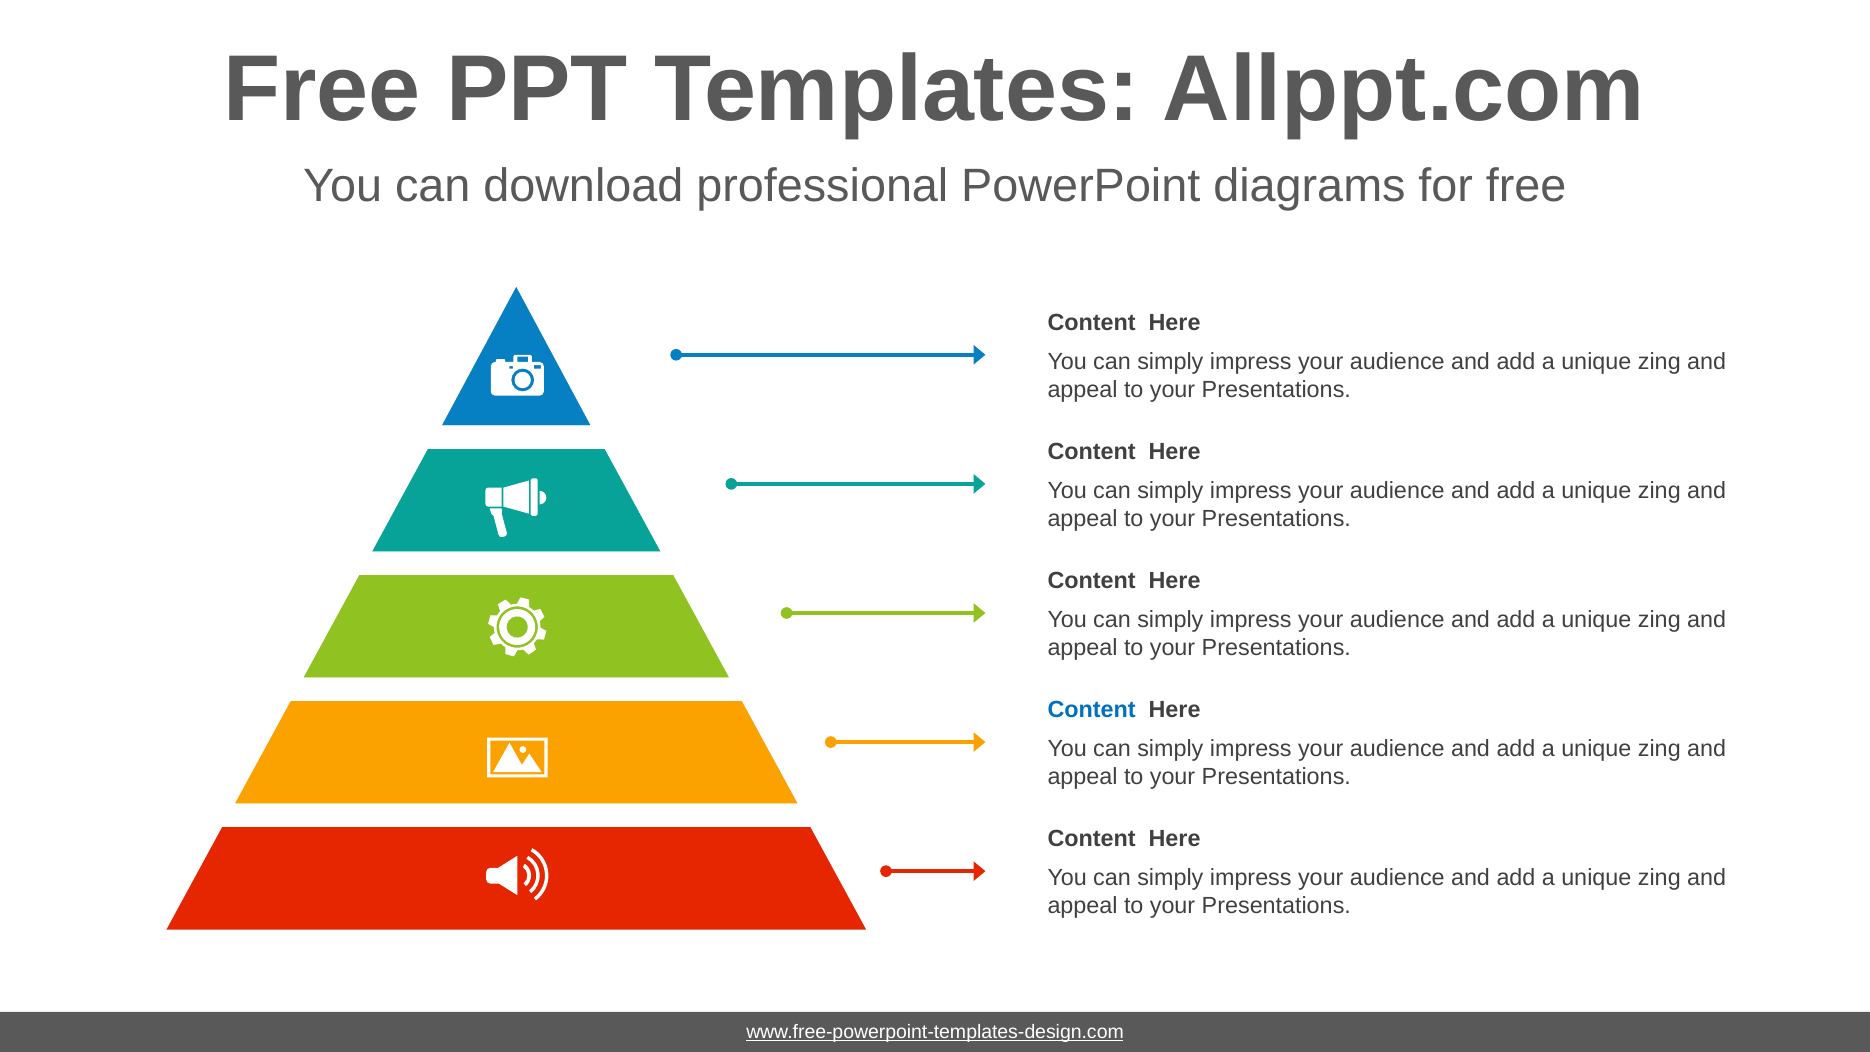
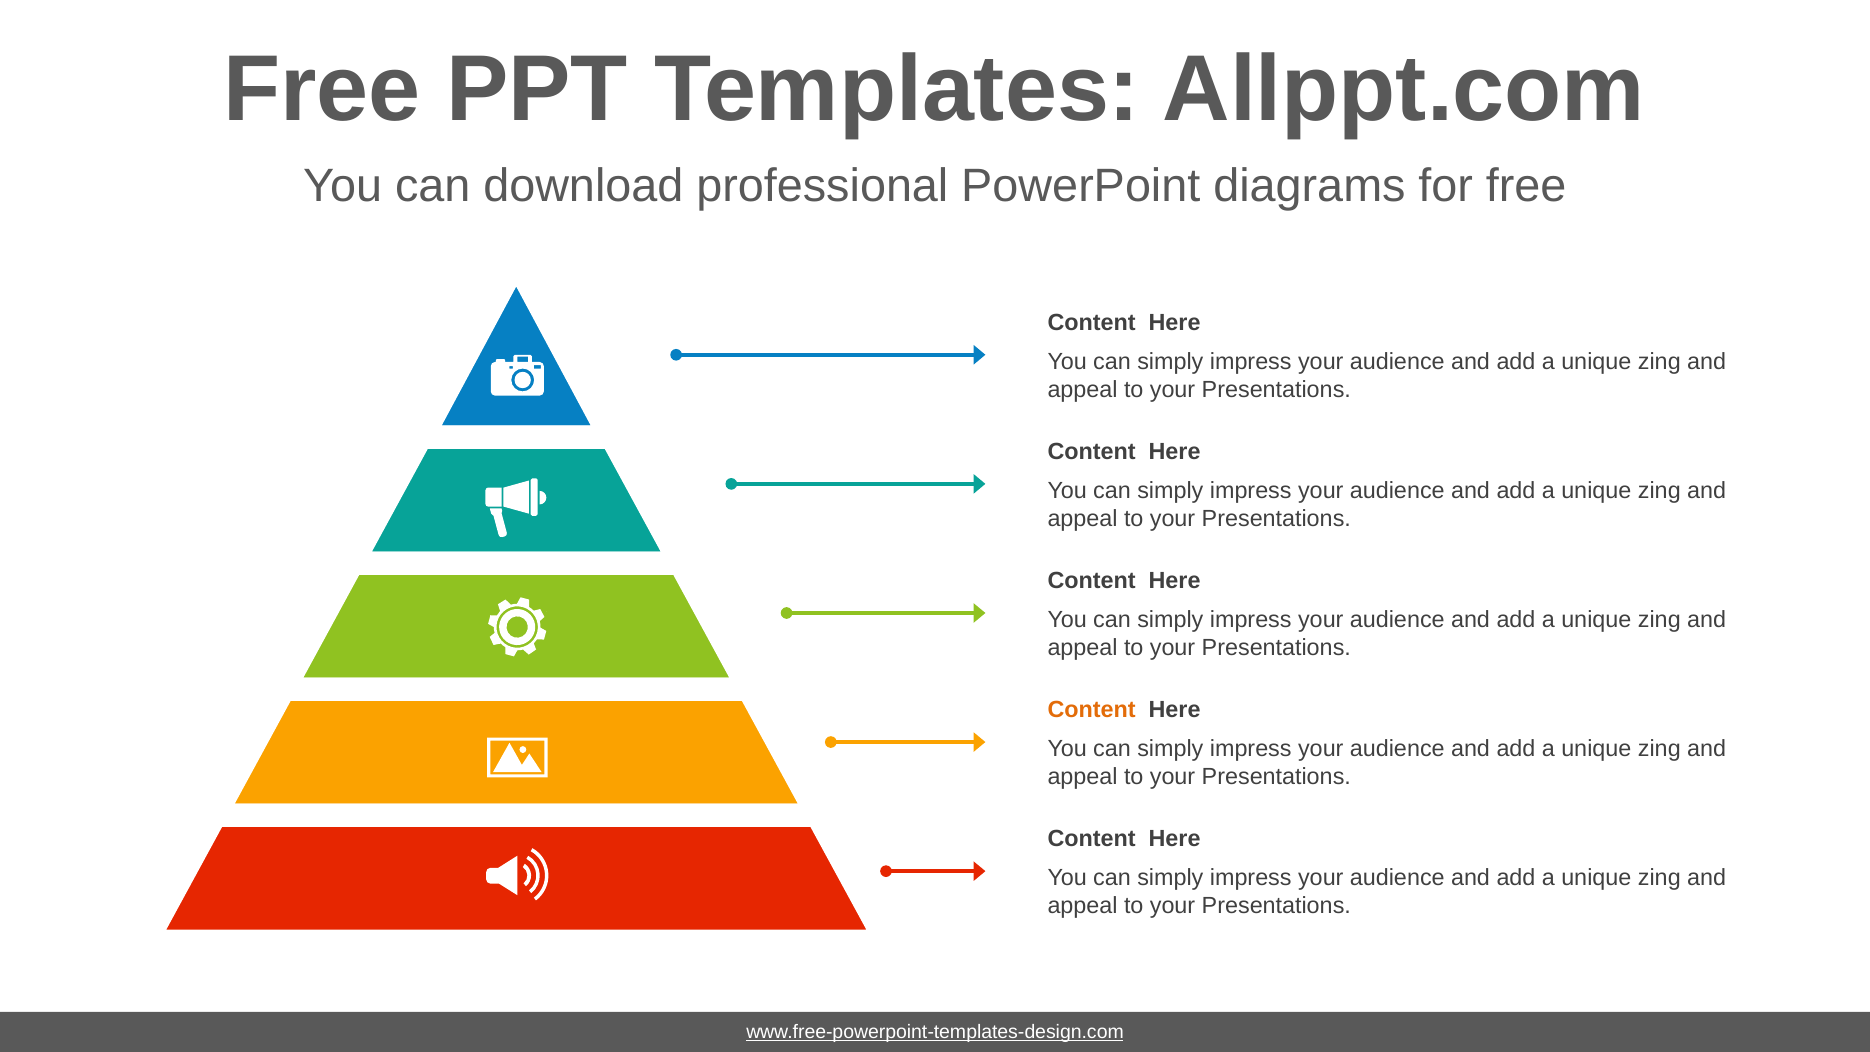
Content at (1092, 710) colour: blue -> orange
